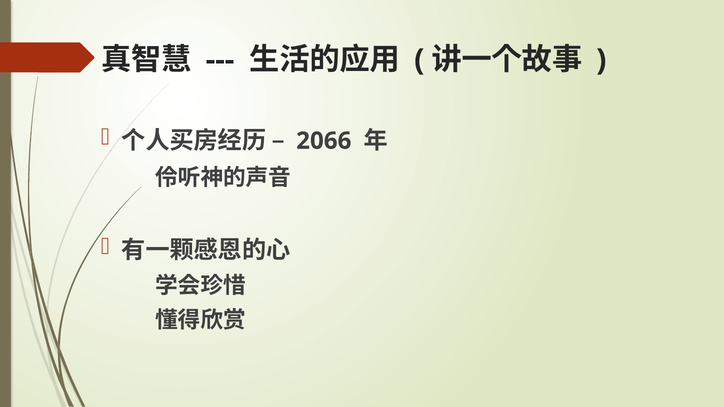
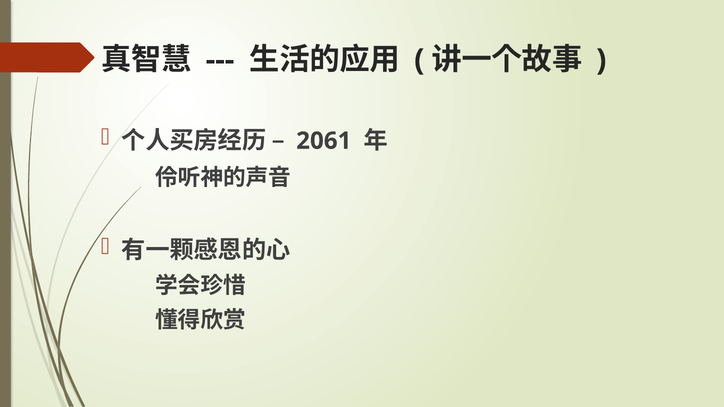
2066: 2066 -> 2061
